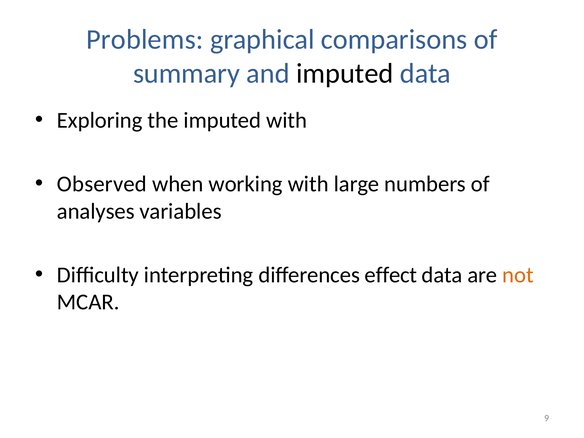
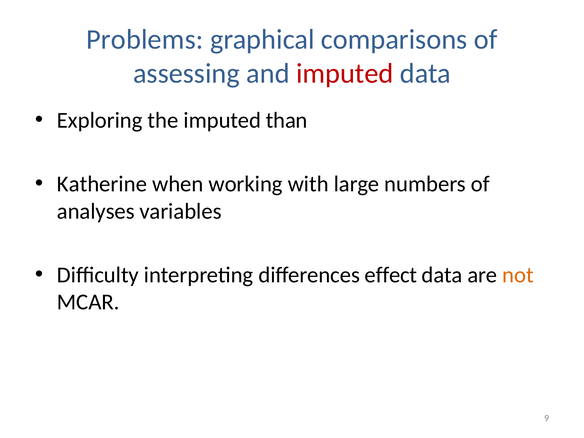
summary: summary -> assessing
imputed at (345, 74) colour: black -> red
imputed with: with -> than
Observed: Observed -> Katherine
